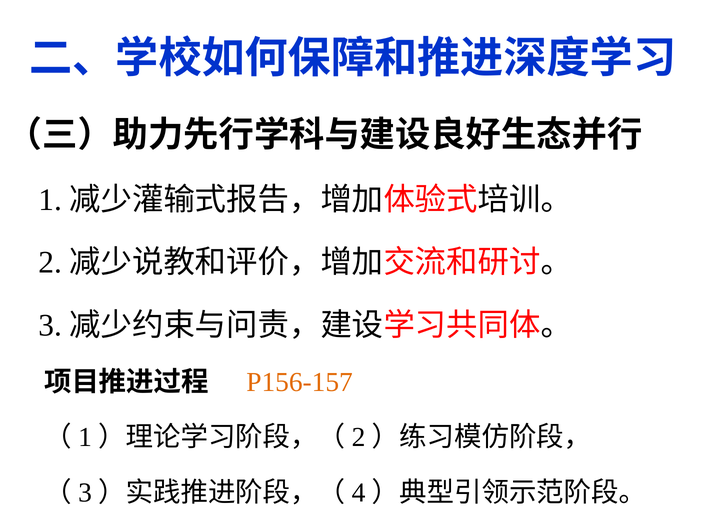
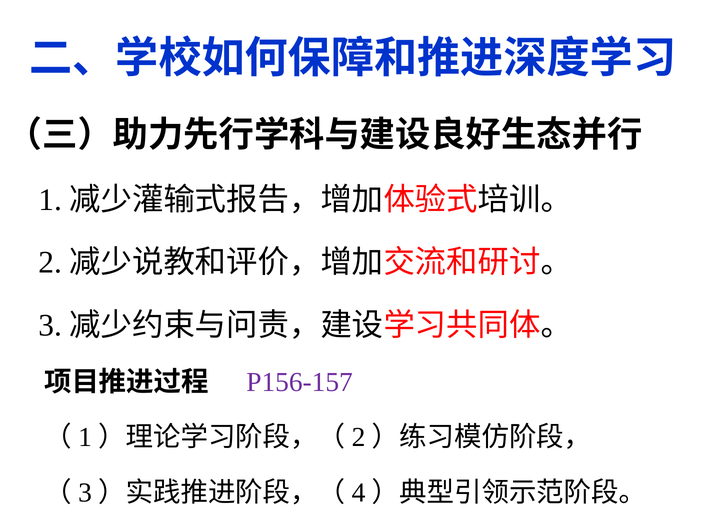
P156-157 colour: orange -> purple
